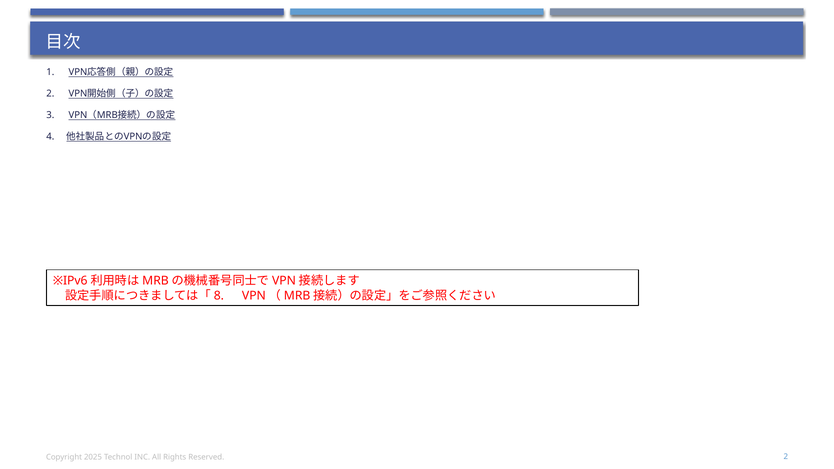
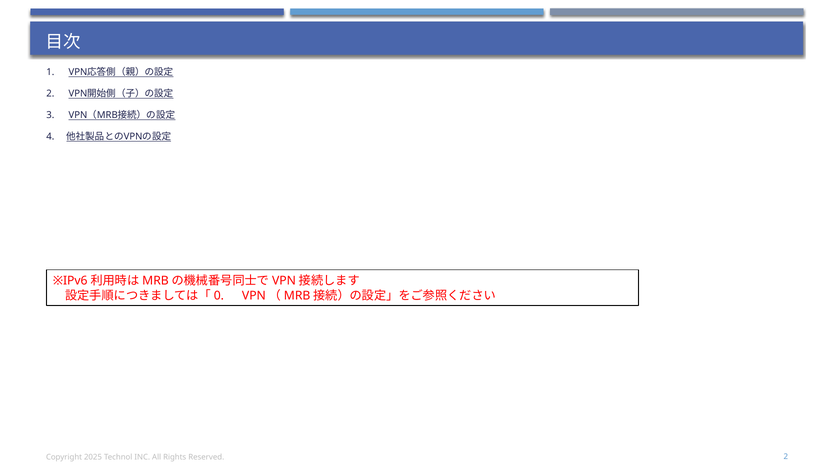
8: 8 -> 0
